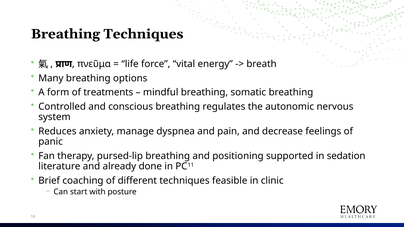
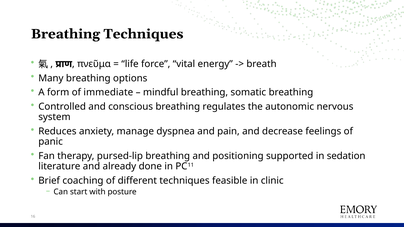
treatments: treatments -> immediate
